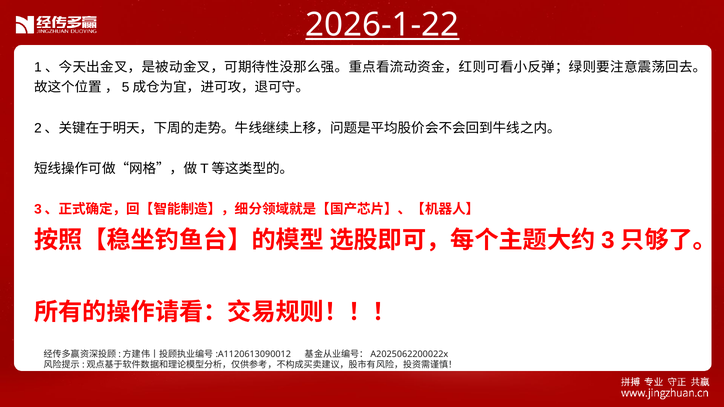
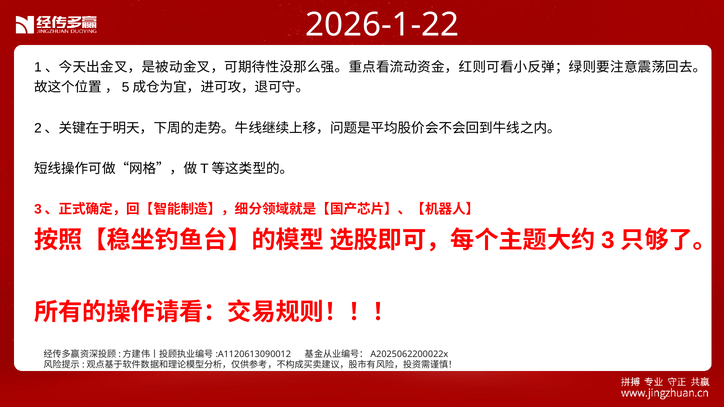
2026-1-22 underline: present -> none
